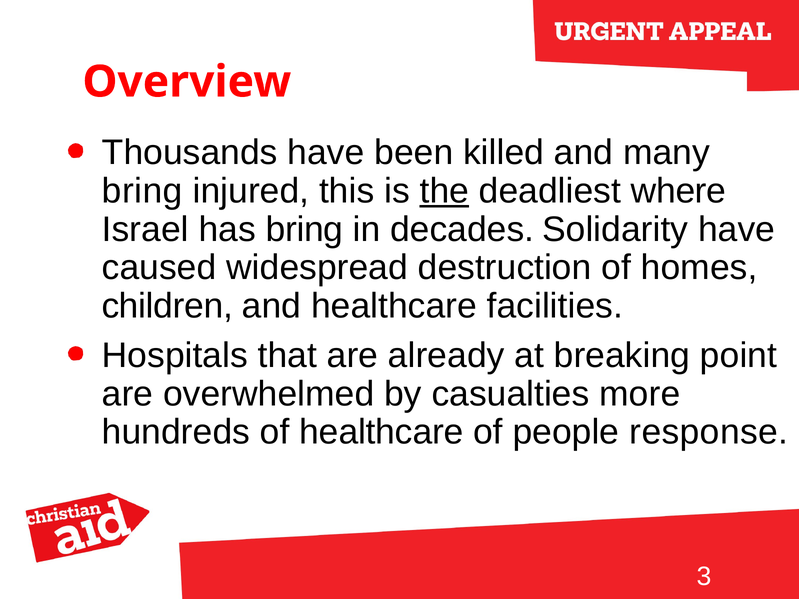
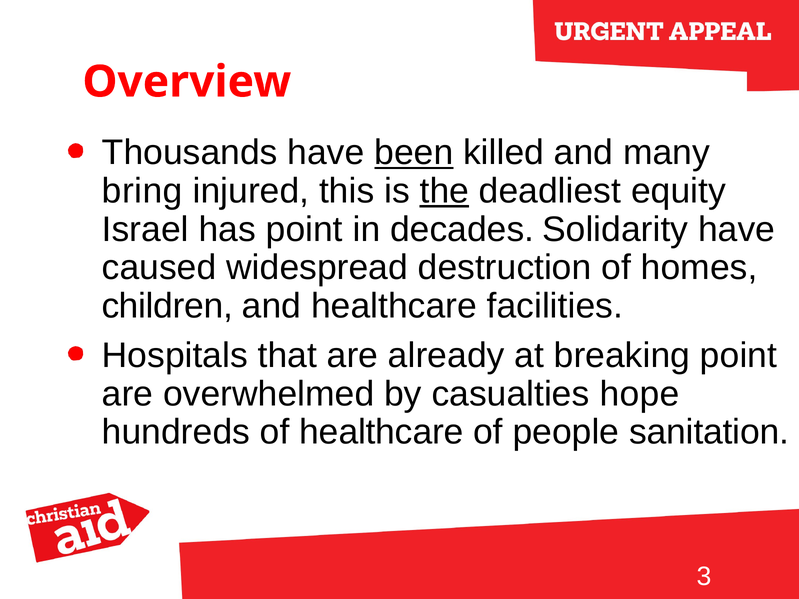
been underline: none -> present
where: where -> equity
has bring: bring -> point
more: more -> hope
response: response -> sanitation
